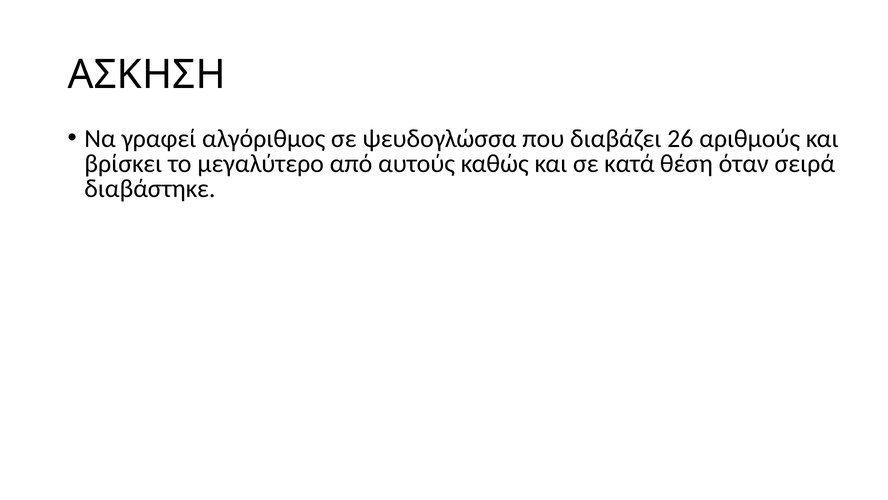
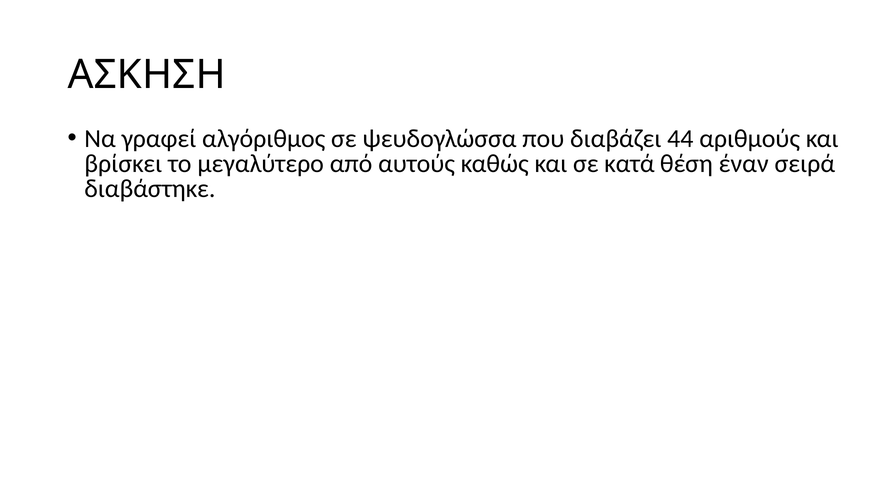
26: 26 -> 44
όταν: όταν -> έναν
